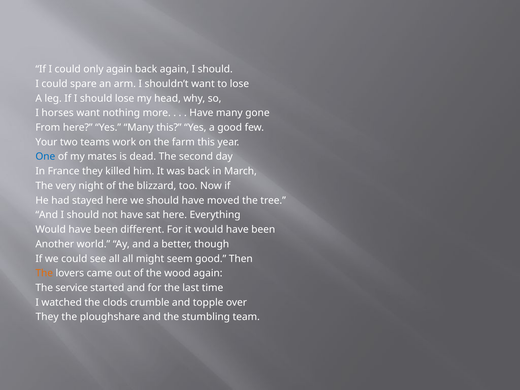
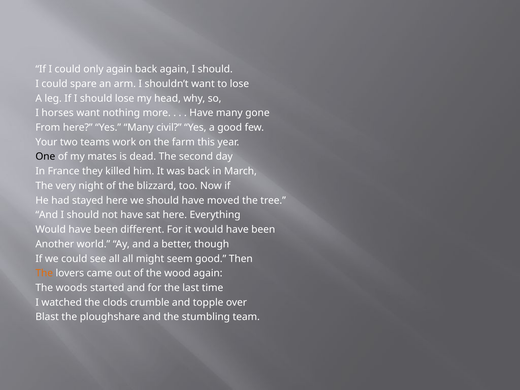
Many this: this -> civil
One colour: blue -> black
service: service -> woods
They at (47, 317): They -> Blast
